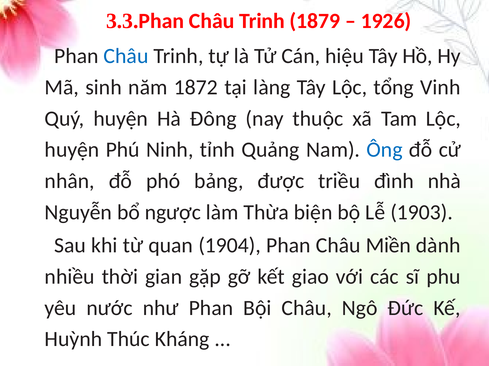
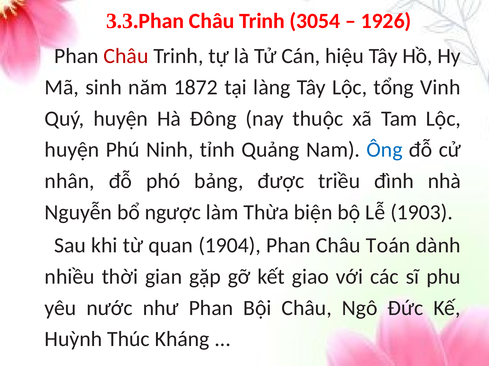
1879: 1879 -> 3054
Châu at (126, 56) colour: blue -> red
Miền: Miền -> Toán
